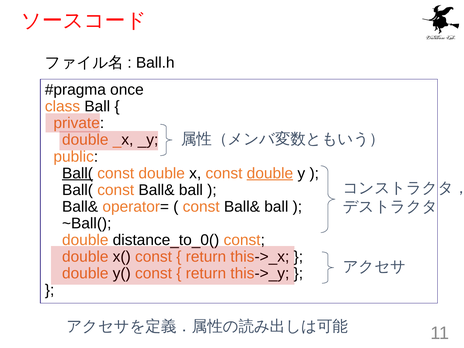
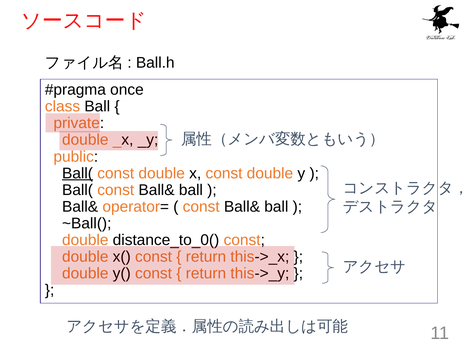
double at (270, 173) underline: present -> none
